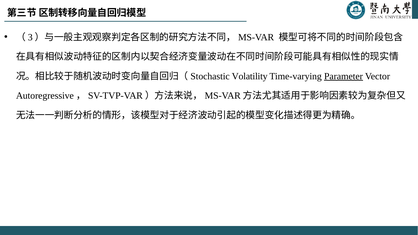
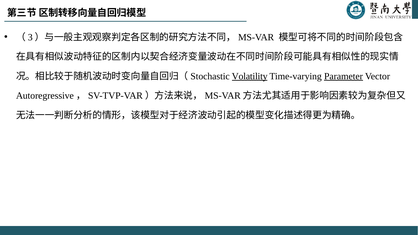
Volatility underline: none -> present
